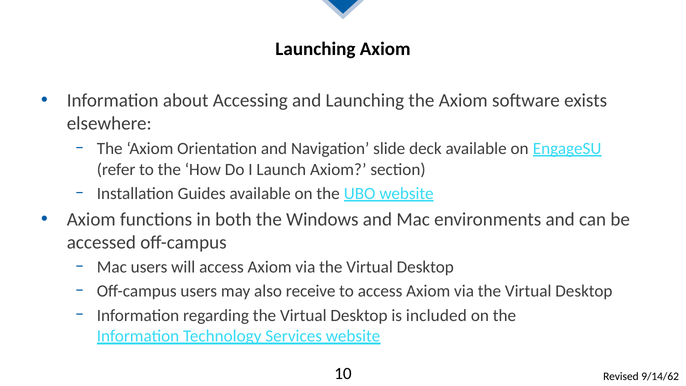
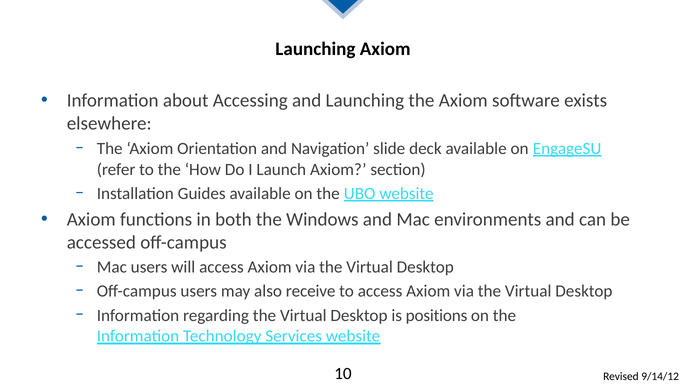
included: included -> positions
9/14/62: 9/14/62 -> 9/14/12
